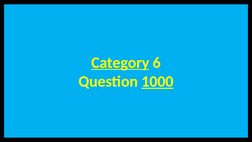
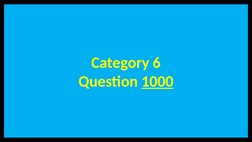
Category at (120, 63) underline: present -> none
